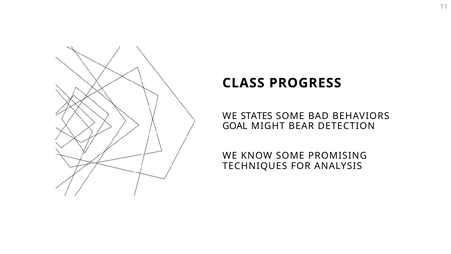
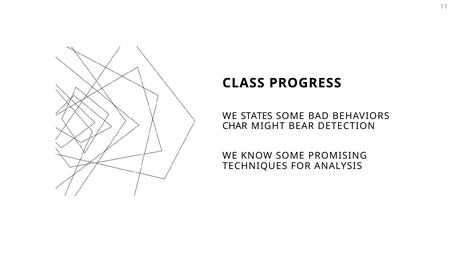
GOAL: GOAL -> CHAR
